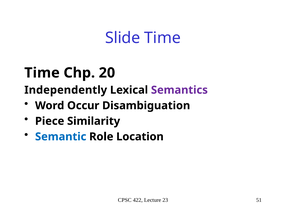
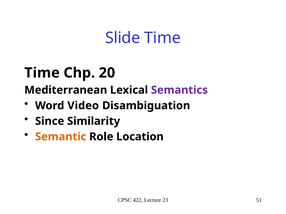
Independently: Independently -> Mediterranean
Occur: Occur -> Video
Piece: Piece -> Since
Semantic colour: blue -> orange
